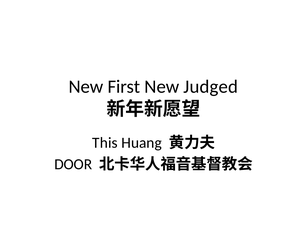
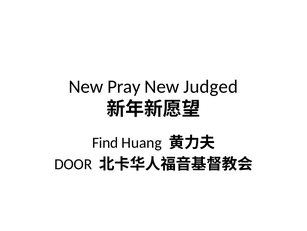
First: First -> Pray
This: This -> Find
